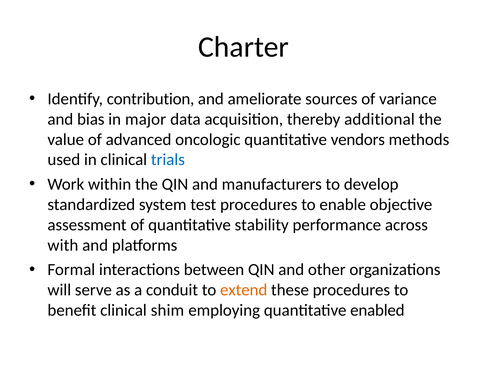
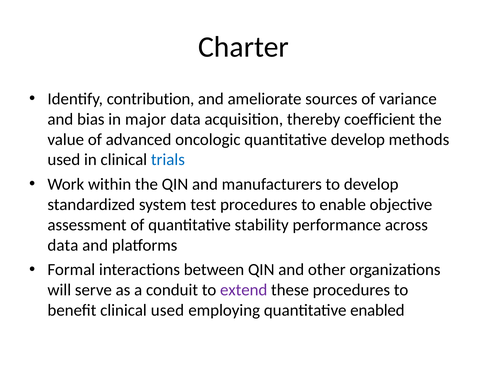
additional: additional -> coefficient
quantitative vendors: vendors -> develop
with at (63, 245): with -> data
extend colour: orange -> purple
clinical shim: shim -> used
